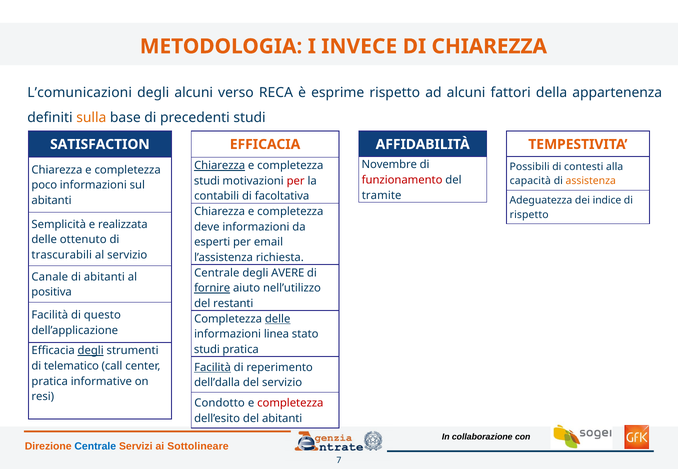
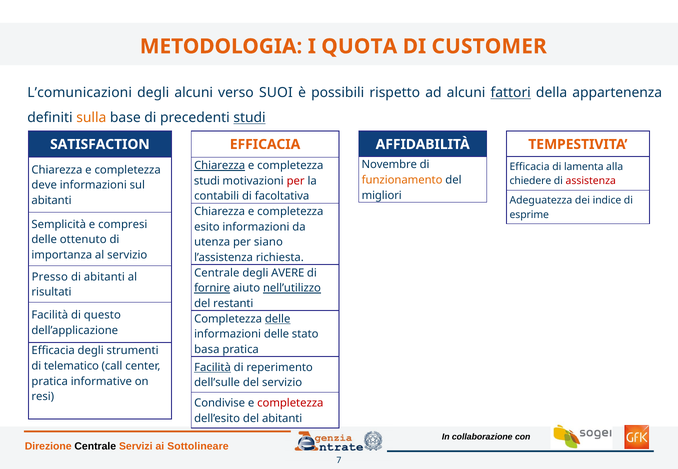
INVECE: INVECE -> QUOTA
DI CHIAREZZA: CHIAREZZA -> CUSTOMER
RECA: RECA -> SUOI
esprime: esprime -> possibili
fattori underline: none -> present
studi at (250, 118) underline: none -> present
Possibili at (530, 167): Possibili -> Efficacia
contesti: contesti -> lamenta
funzionamento colour: red -> orange
capacità: capacità -> chiedere
assistenza colour: orange -> red
poco: poco -> deve
tramite: tramite -> migliori
rispetto at (529, 215): rispetto -> esprime
realizzata: realizzata -> compresi
deve: deve -> esito
esperti: esperti -> utenza
email: email -> siano
trascurabili: trascurabili -> importanza
Canale: Canale -> Presso
nell’utilizzo underline: none -> present
positiva: positiva -> risultati
informazioni linea: linea -> delle
studi at (207, 350): studi -> basa
degli at (91, 351) underline: present -> none
dell’dalla: dell’dalla -> dell’sulle
Condotto: Condotto -> Condivise
Centrale at (95, 447) colour: blue -> black
